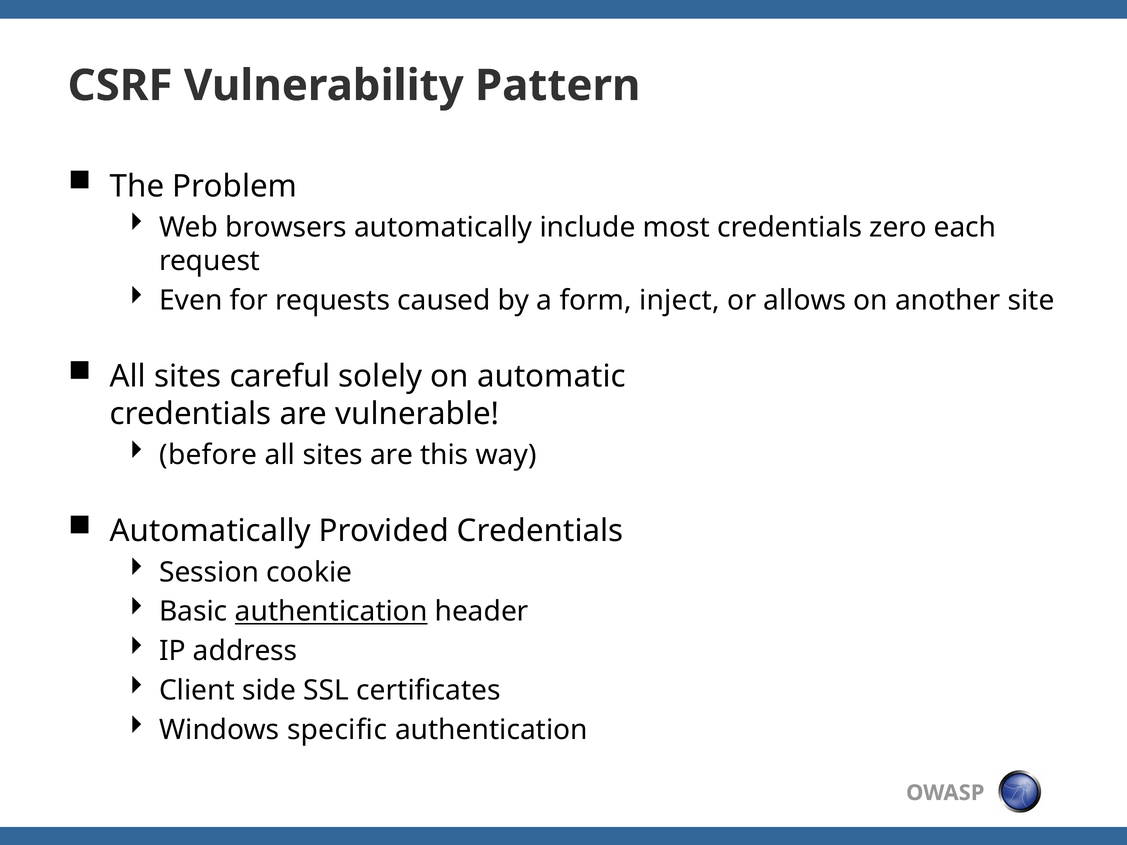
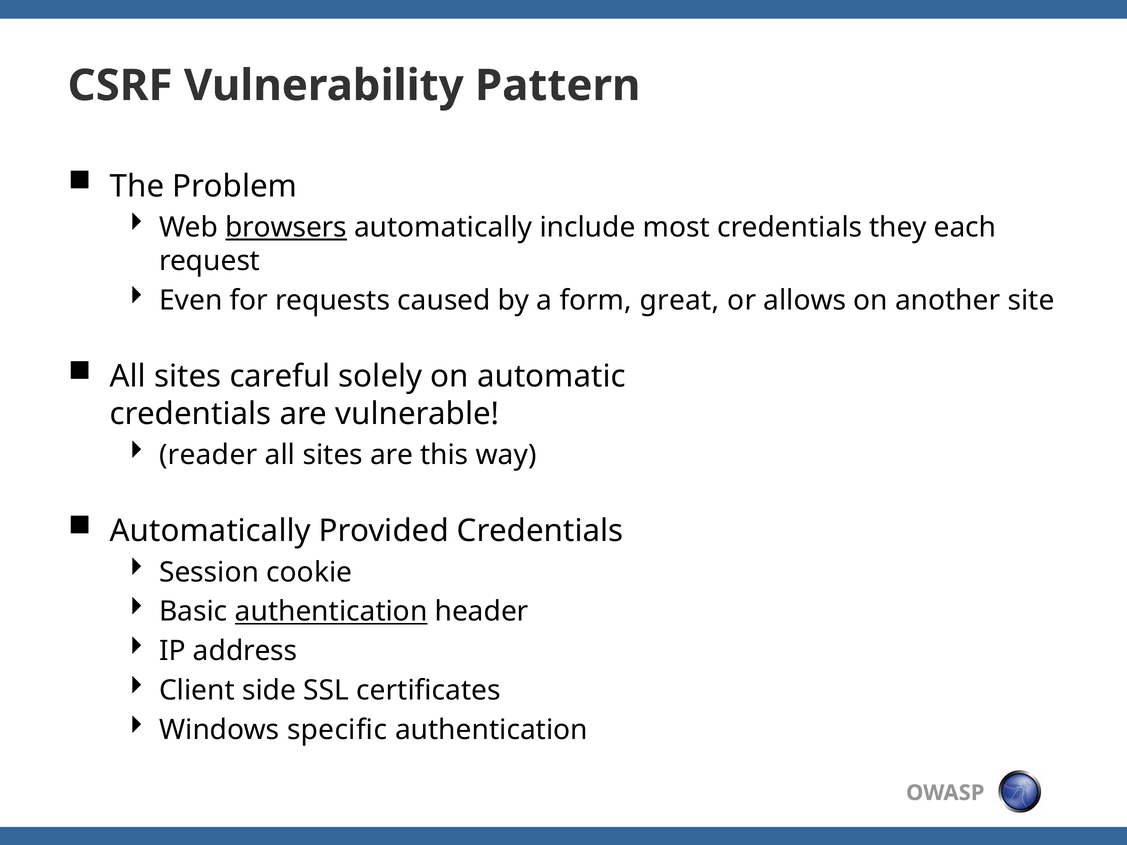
browsers underline: none -> present
zero: zero -> they
inject: inject -> great
before: before -> reader
